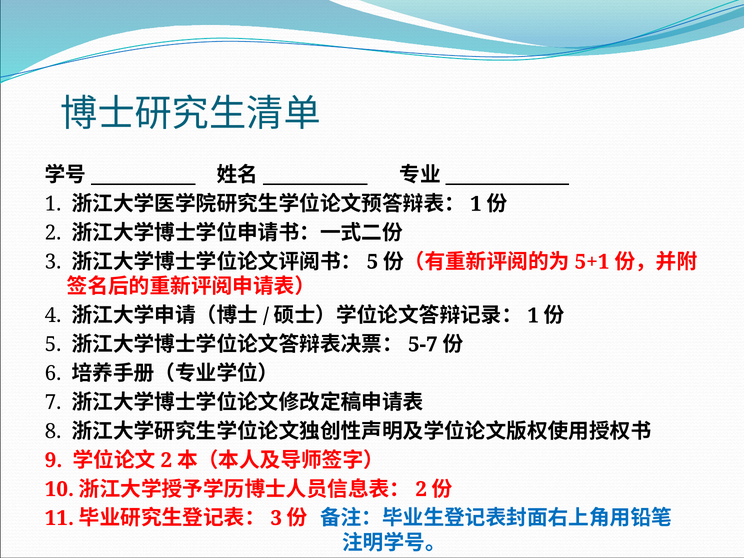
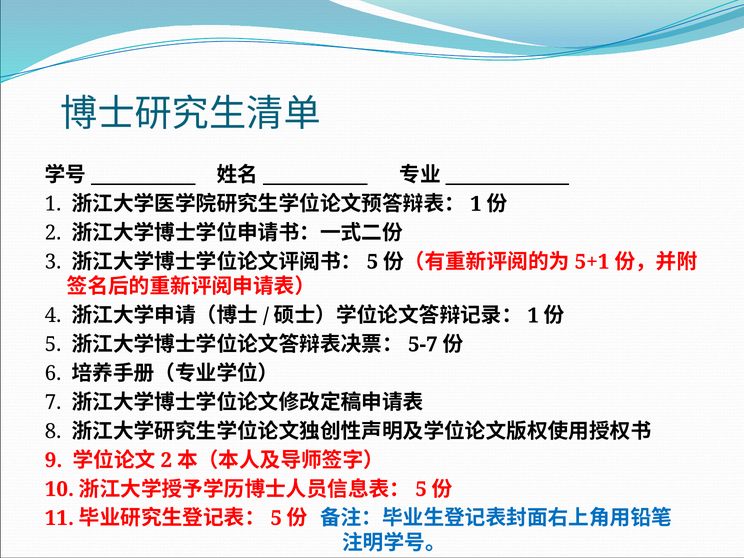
2 at (421, 489): 2 -> 5
3 at (276, 518): 3 -> 5
